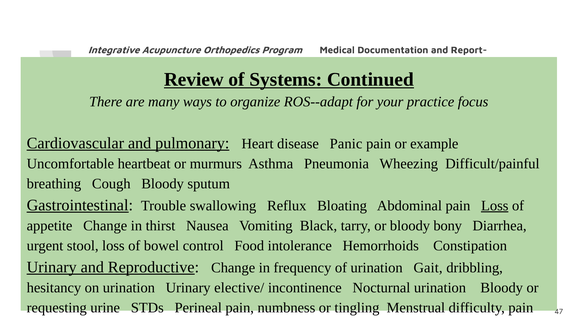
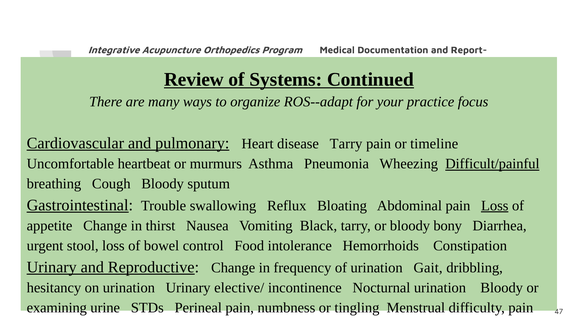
disease Panic: Panic -> Tarry
example: example -> timeline
Difficult/painful underline: none -> present
requesting: requesting -> examining
